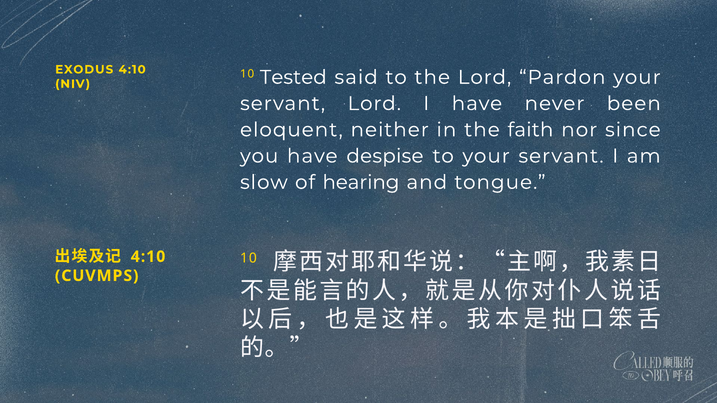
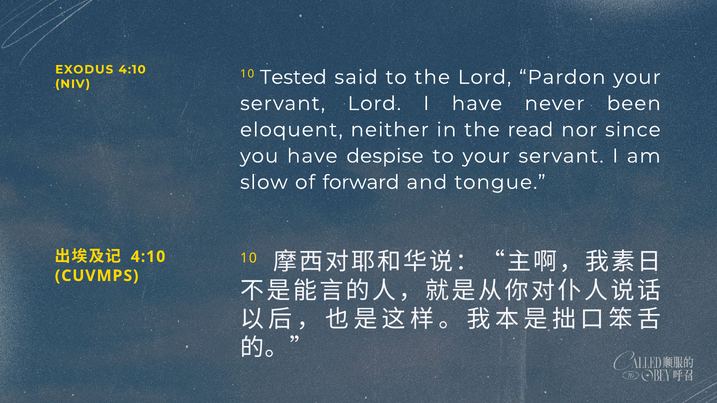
faith: faith -> read
hearing: hearing -> forward
